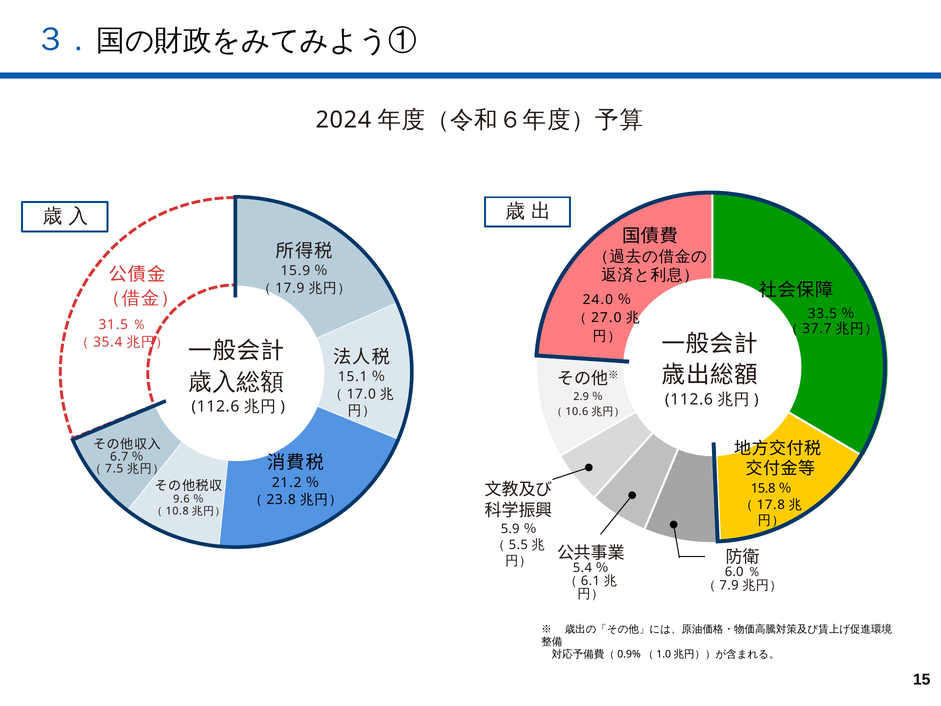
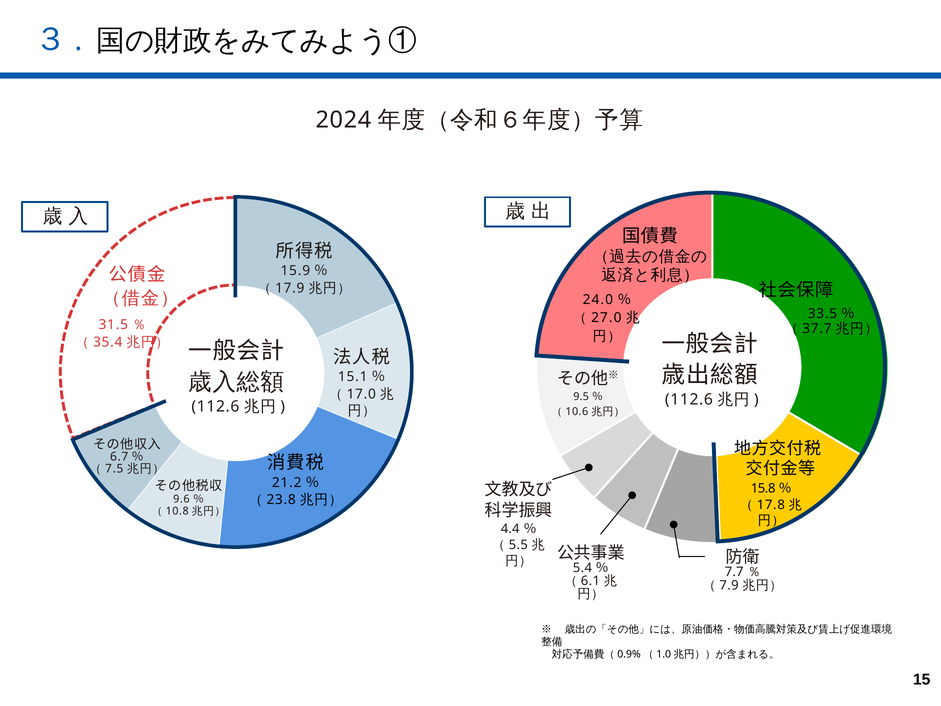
2.9: 2.9 -> 9.5
5.9: 5.9 -> 4.4
6.0: 6.0 -> 7.7
